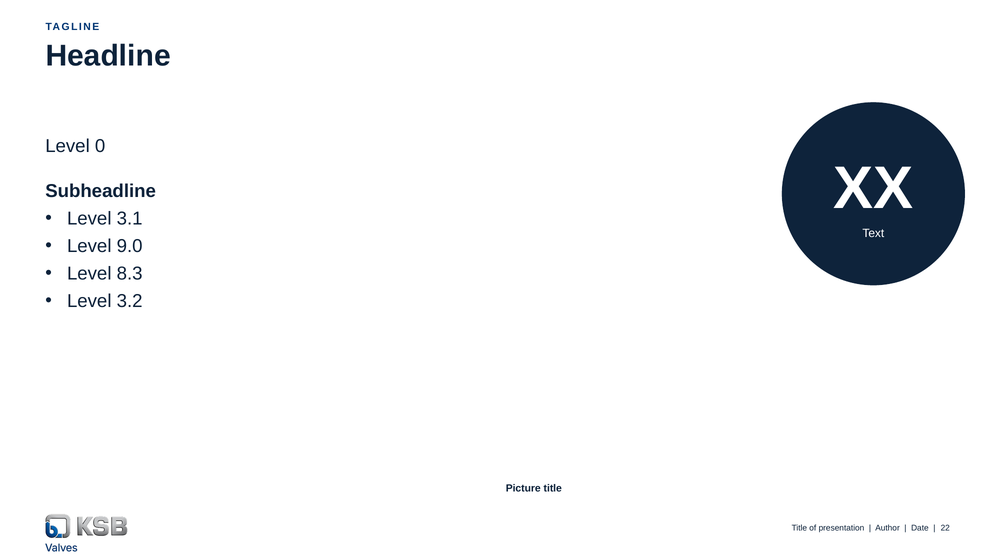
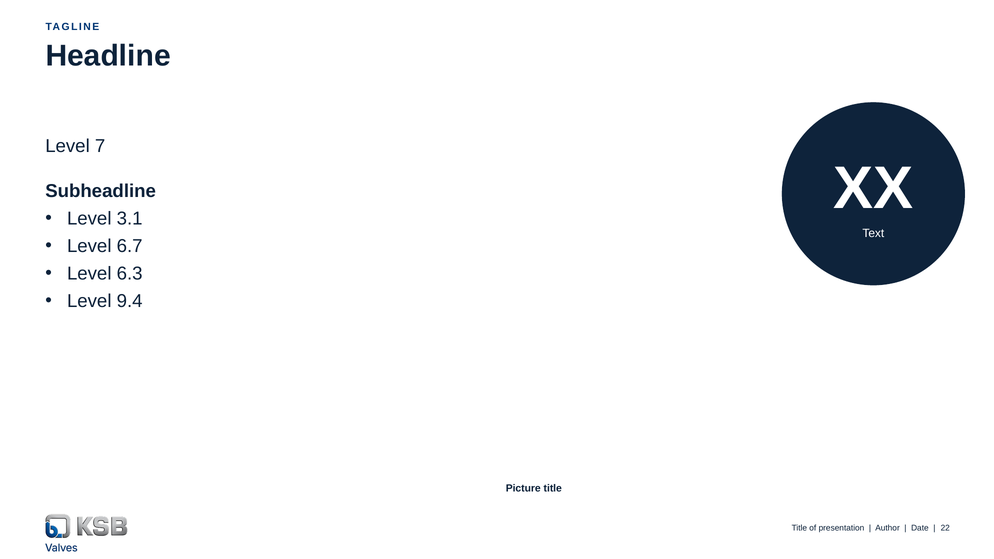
0: 0 -> 7
9.0: 9.0 -> 6.7
8.3: 8.3 -> 6.3
3.2: 3.2 -> 9.4
